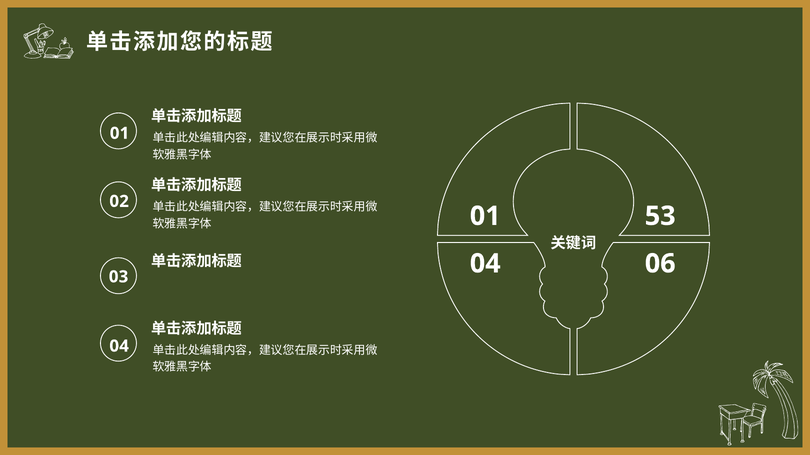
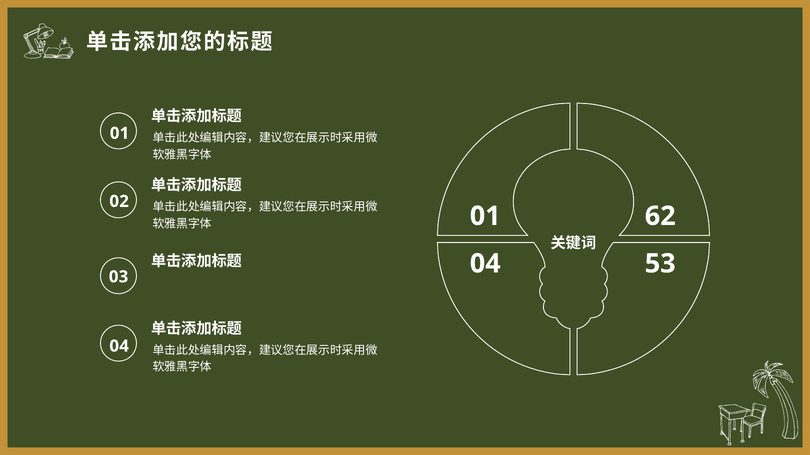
53: 53 -> 62
06: 06 -> 53
